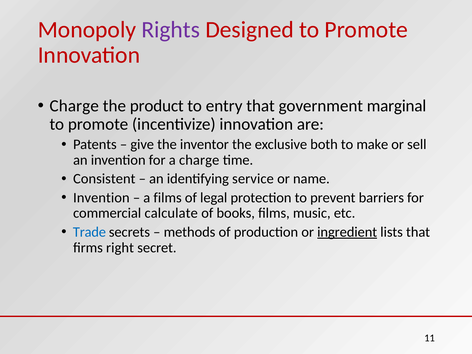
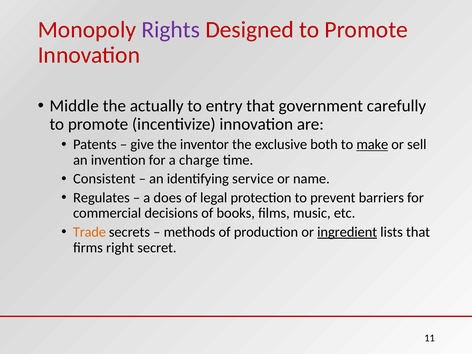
Charge at (74, 106): Charge -> Middle
product: product -> actually
marginal: marginal -> carefully
make underline: none -> present
Invention at (101, 198): Invention -> Regulates
a films: films -> does
calculate: calculate -> decisions
Trade colour: blue -> orange
